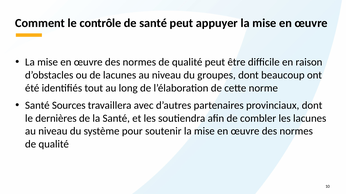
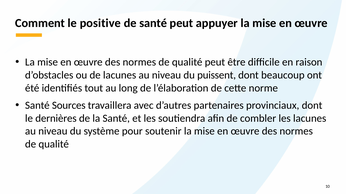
contrôle: contrôle -> positive
groupes: groupes -> puissent
